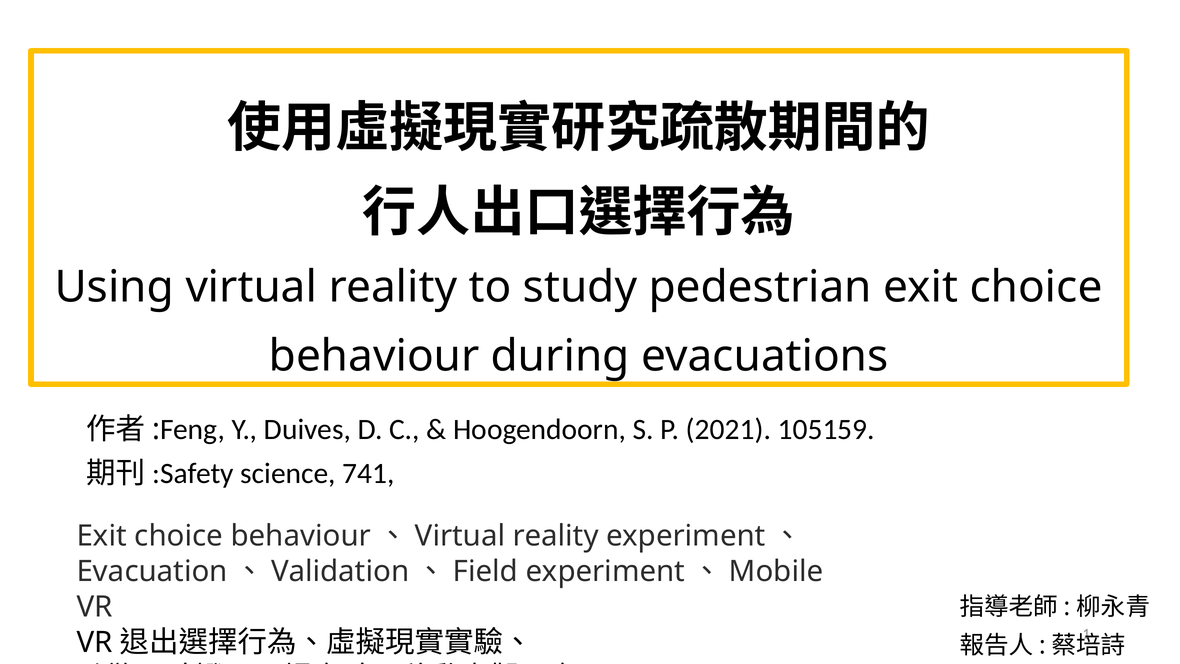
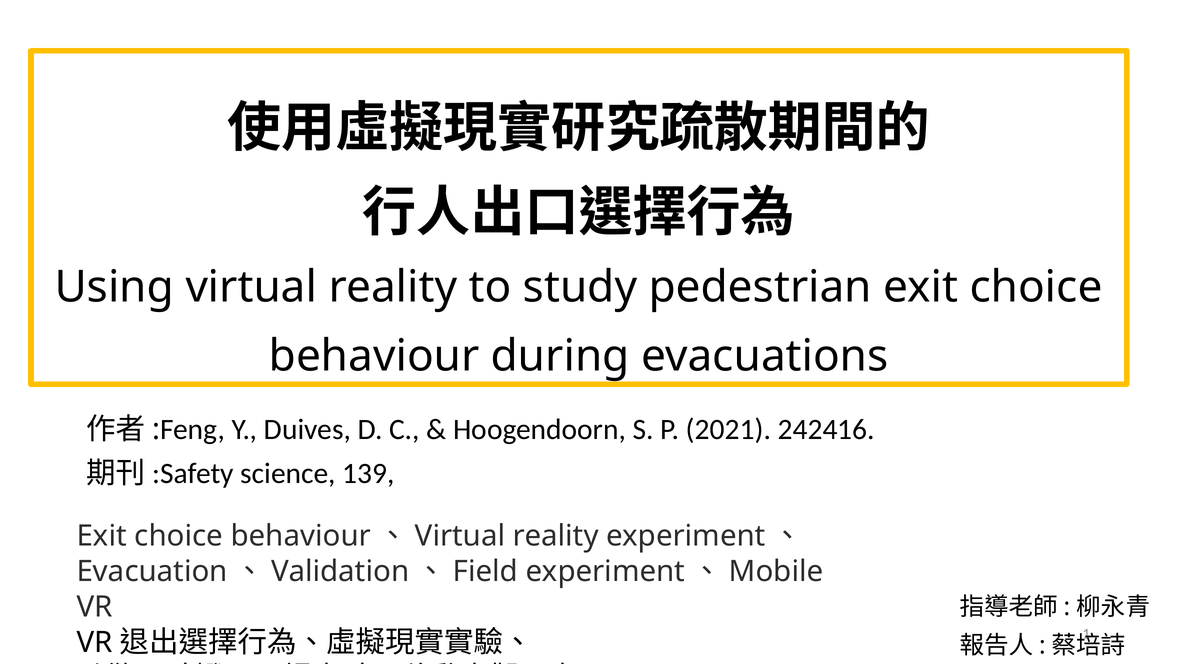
105159: 105159 -> 242416
741: 741 -> 139
